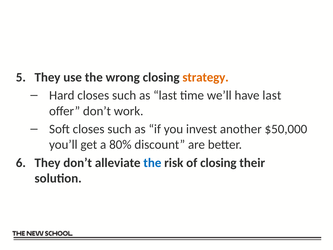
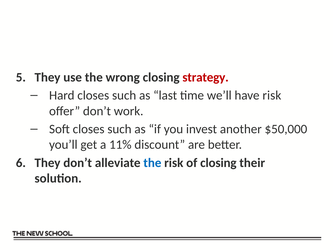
strategy colour: orange -> red
have last: last -> risk
80%: 80% -> 11%
